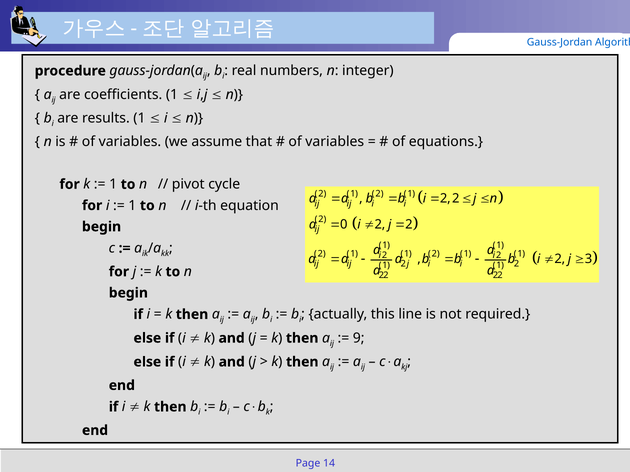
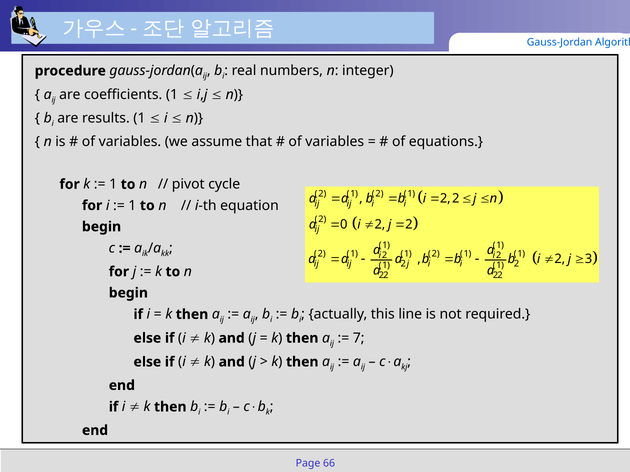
9: 9 -> 7
14: 14 -> 66
